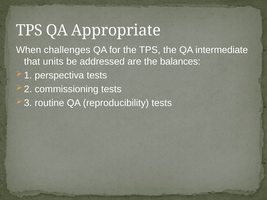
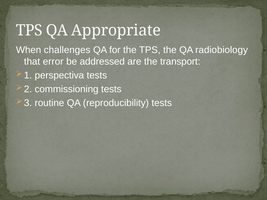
intermediate: intermediate -> radiobiology
units: units -> error
balances: balances -> transport
